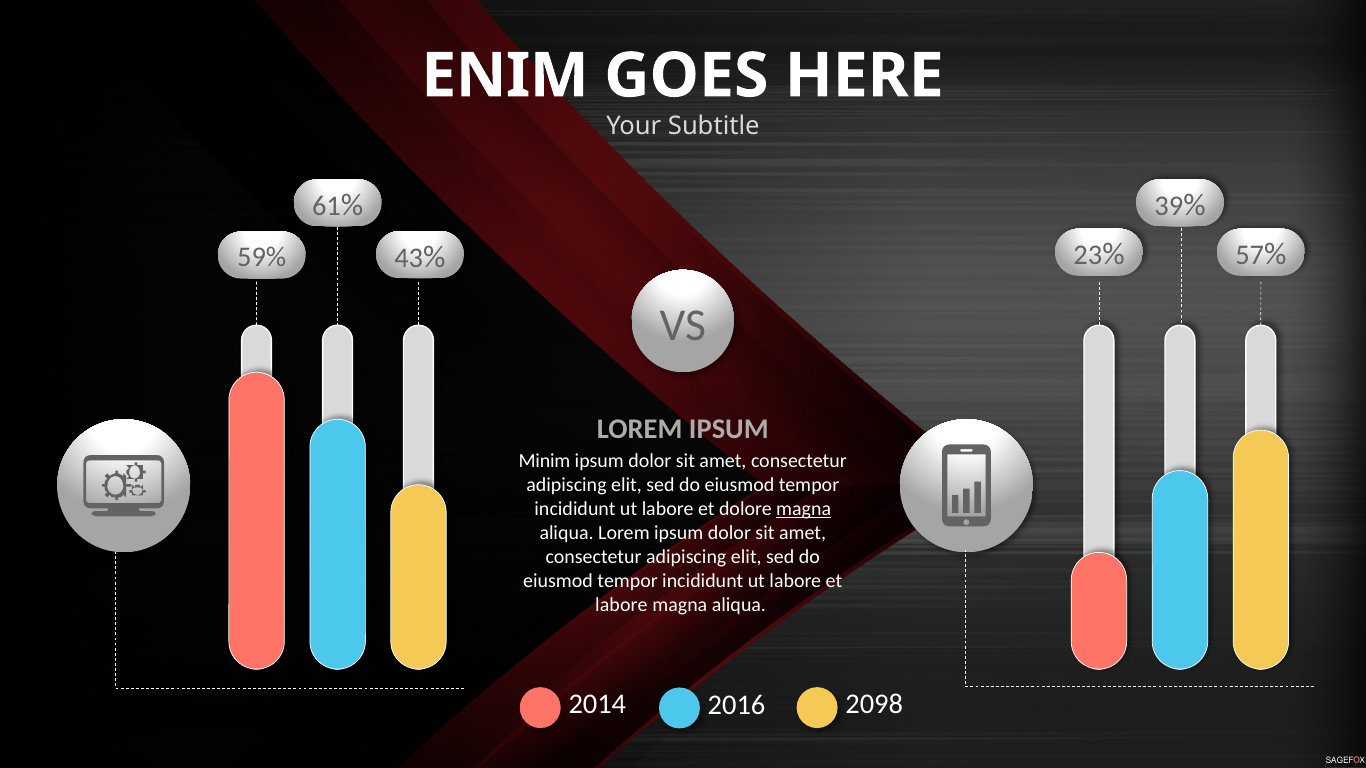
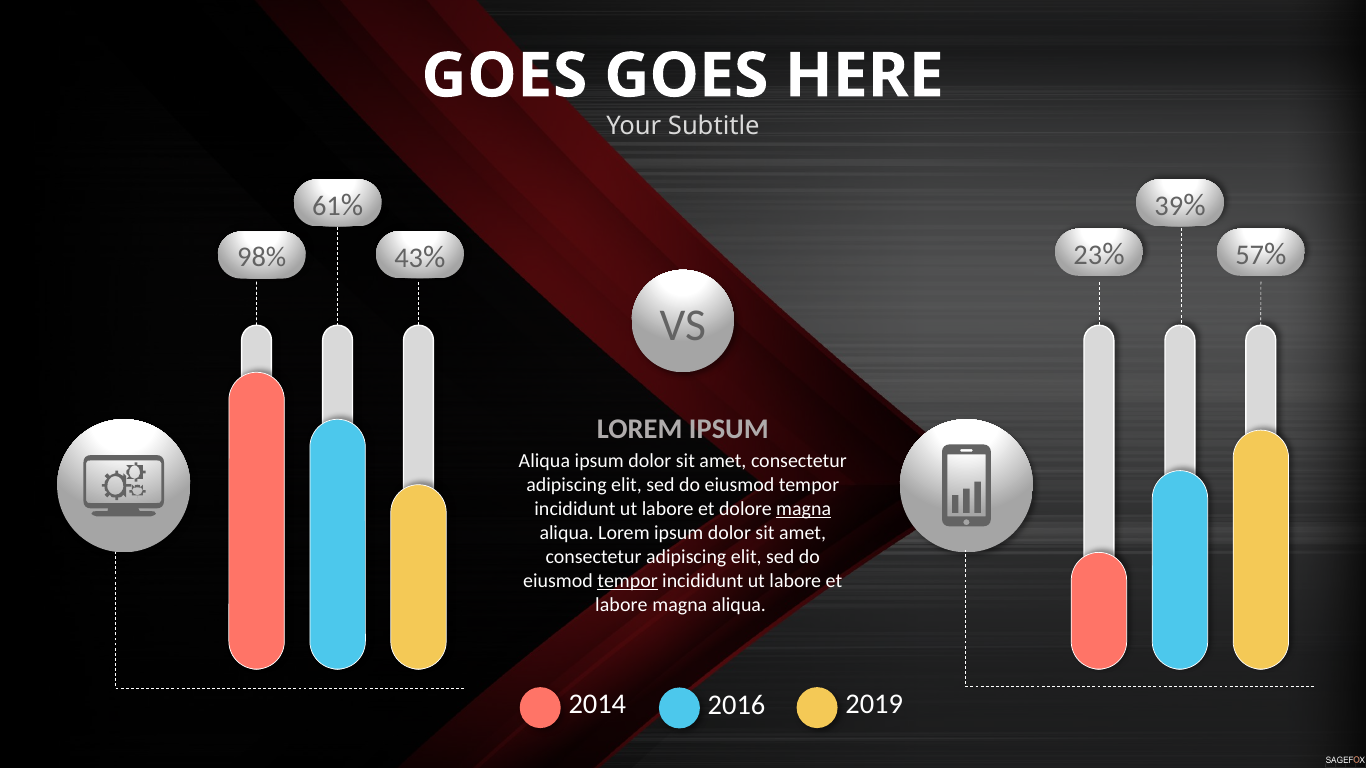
ENIM at (505, 76): ENIM -> GOES
59%: 59% -> 98%
Minim at (545, 461): Minim -> Aliqua
tempor at (628, 581) underline: none -> present
2098: 2098 -> 2019
